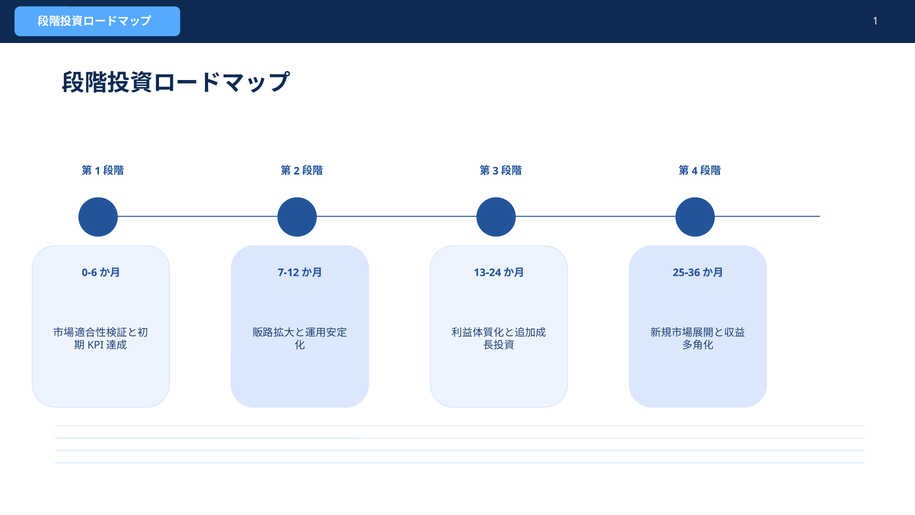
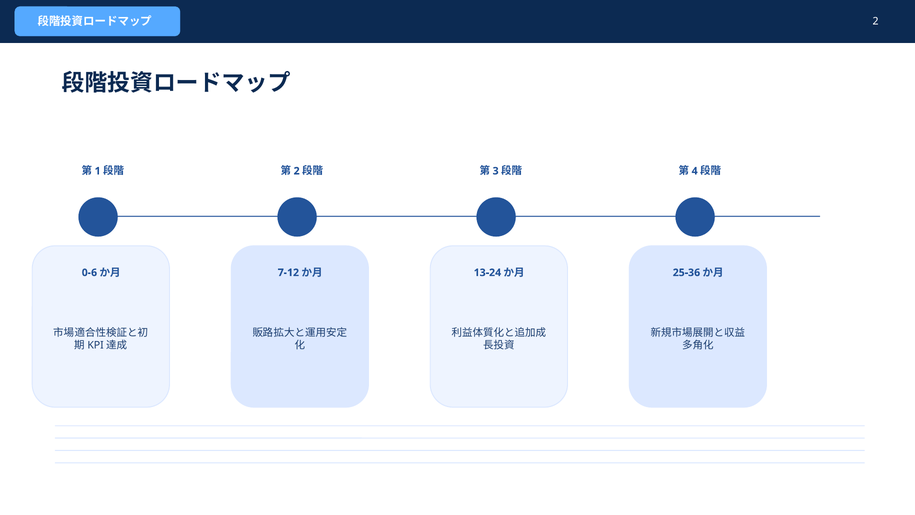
1 at (876, 21): 1 -> 2
